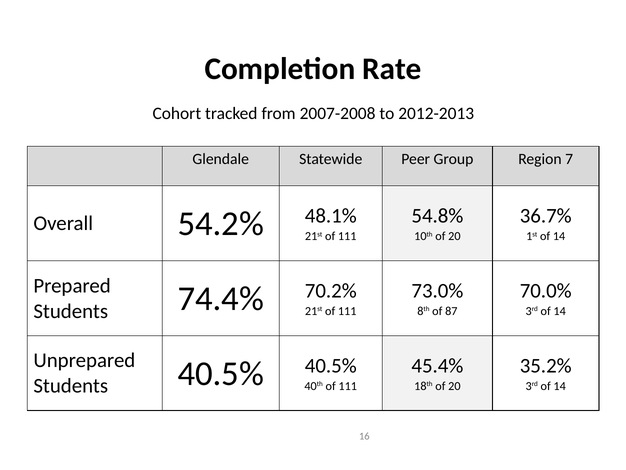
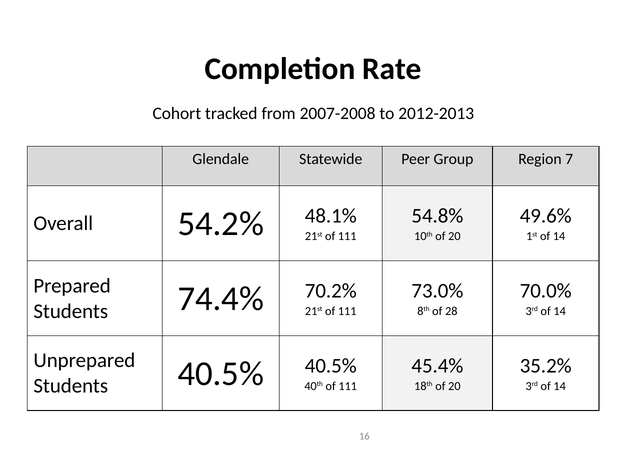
36.7%: 36.7% -> 49.6%
87: 87 -> 28
